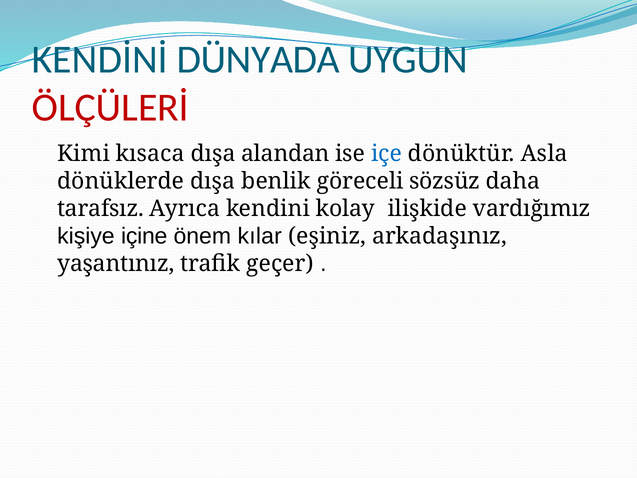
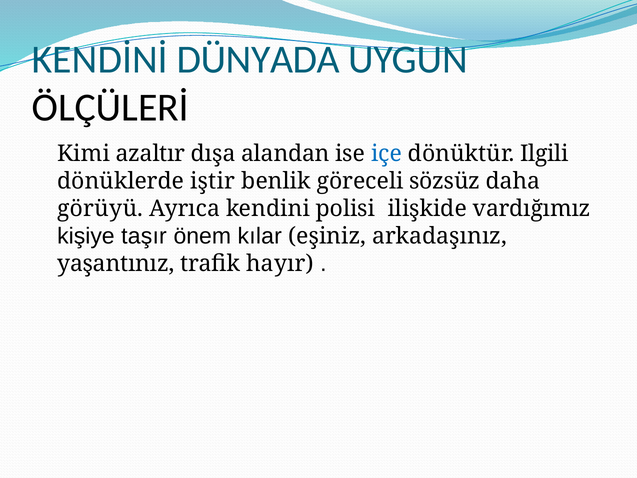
ÖLÇÜLERİ colour: red -> black
kısaca: kısaca -> azaltır
Asla: Asla -> Ilgili
dönüklerde dışa: dışa -> iştir
tarafsız: tarafsız -> görüyü
kolay: kolay -> polisi
içine: içine -> taşır
geçer: geçer -> hayır
